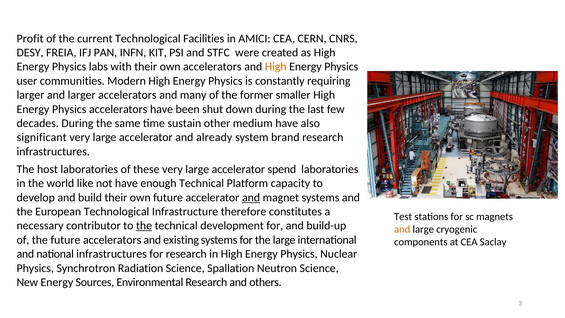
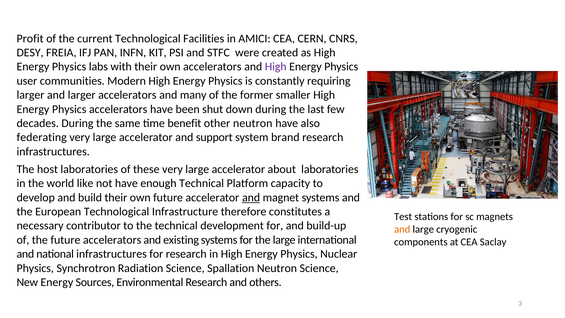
High at (276, 67) colour: orange -> purple
sustain: sustain -> benefit
other medium: medium -> neutron
significant: significant -> federating
already: already -> support
spend: spend -> about
the at (144, 226) underline: present -> none
